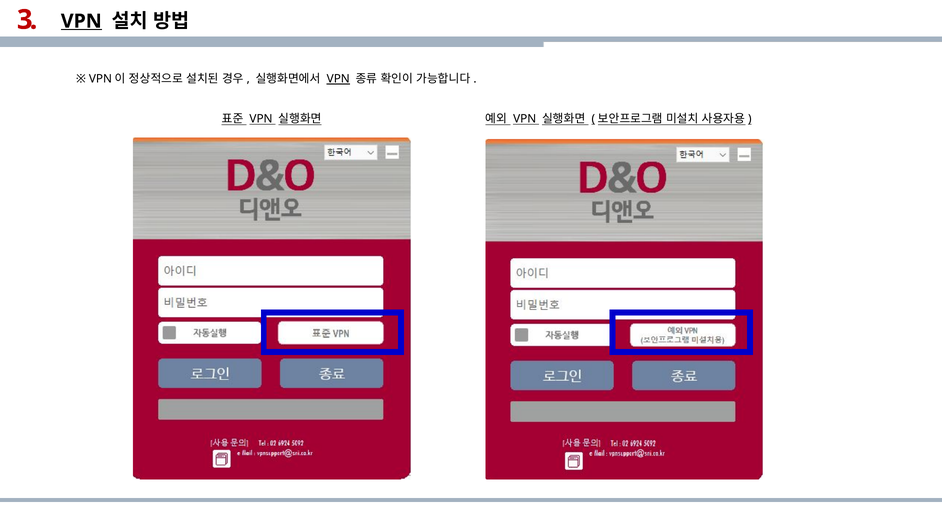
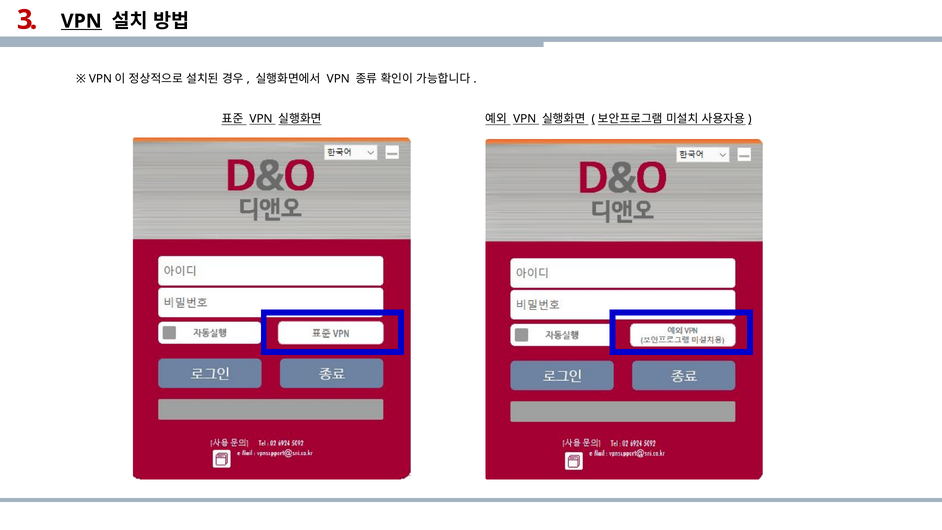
VPN at (338, 79) underline: present -> none
